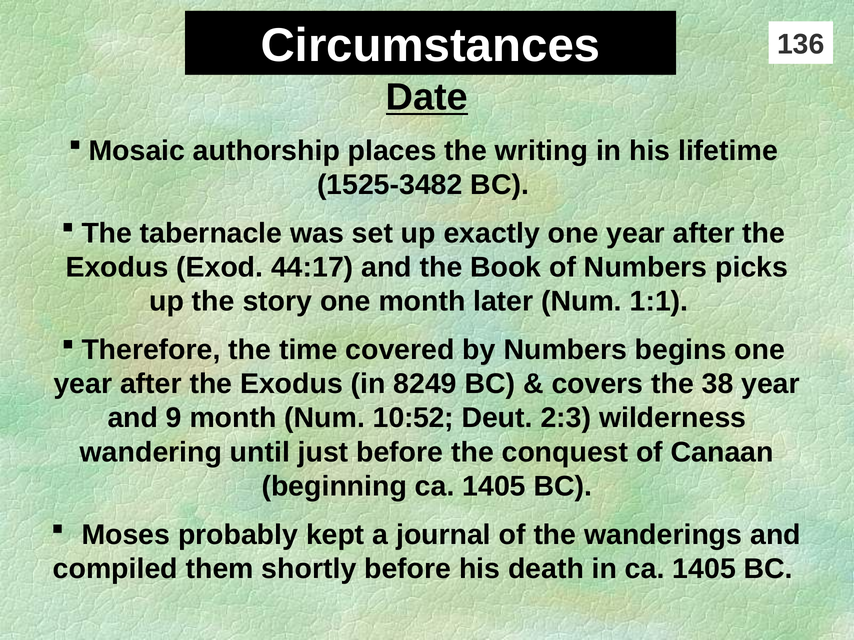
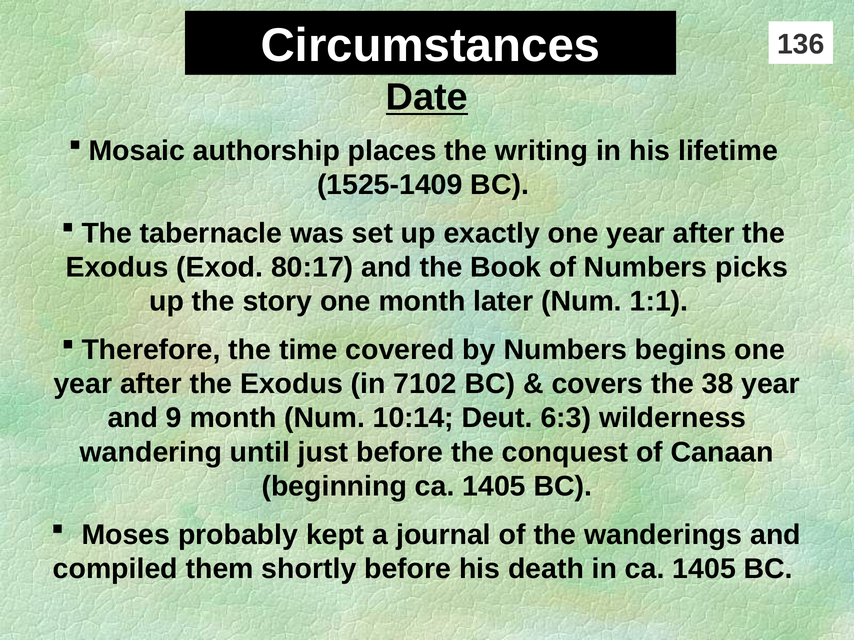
1525-3482: 1525-3482 -> 1525-1409
44:17: 44:17 -> 80:17
8249: 8249 -> 7102
10:52: 10:52 -> 10:14
2:3: 2:3 -> 6:3
